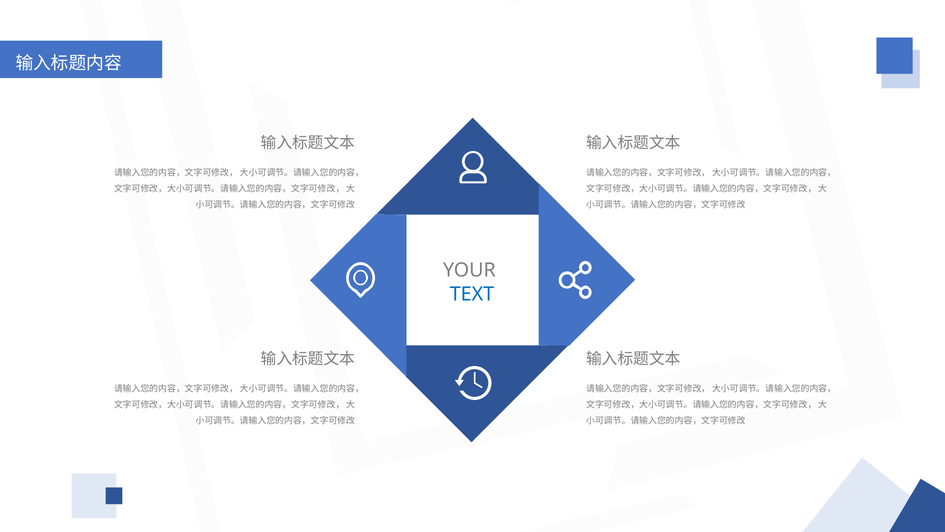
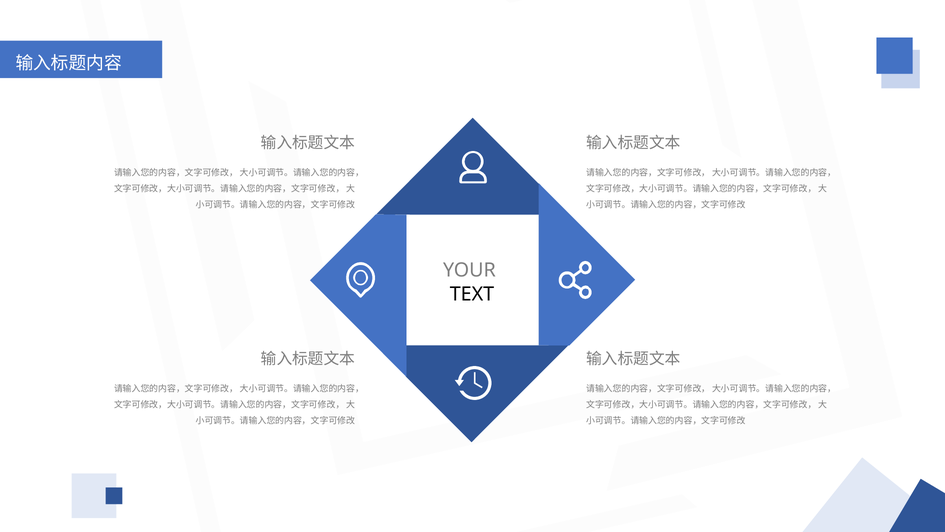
TEXT colour: blue -> black
